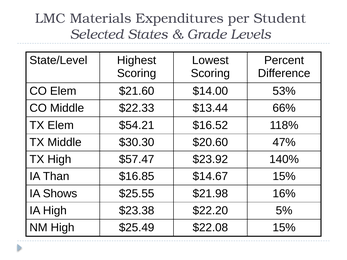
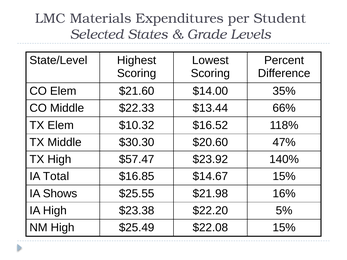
53%: 53% -> 35%
$54.21: $54.21 -> $10.32
Than: Than -> Total
